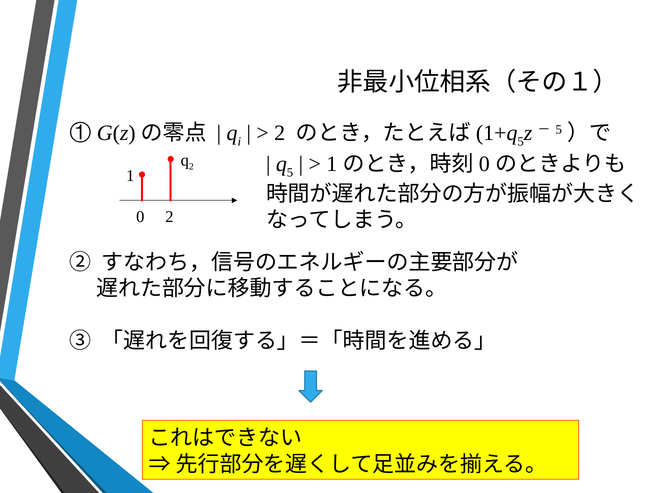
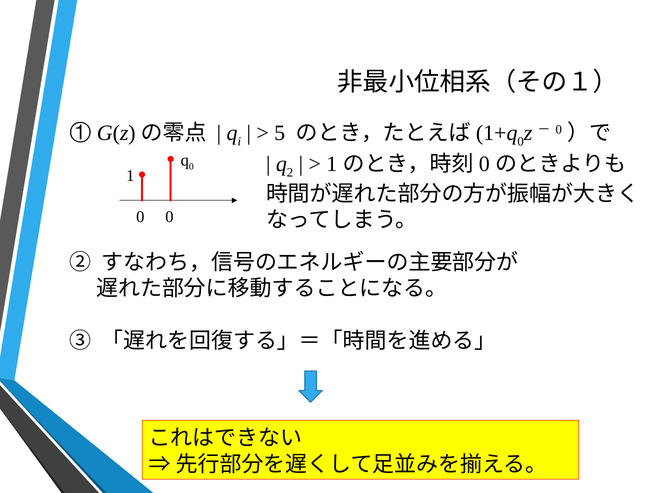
2 at (280, 133): 2 -> 5
5 at (521, 142): 5 -> 0
5 at (559, 130): 5 -> 0
2 at (191, 167): 2 -> 0
5 at (290, 173): 5 -> 2
0 2: 2 -> 0
